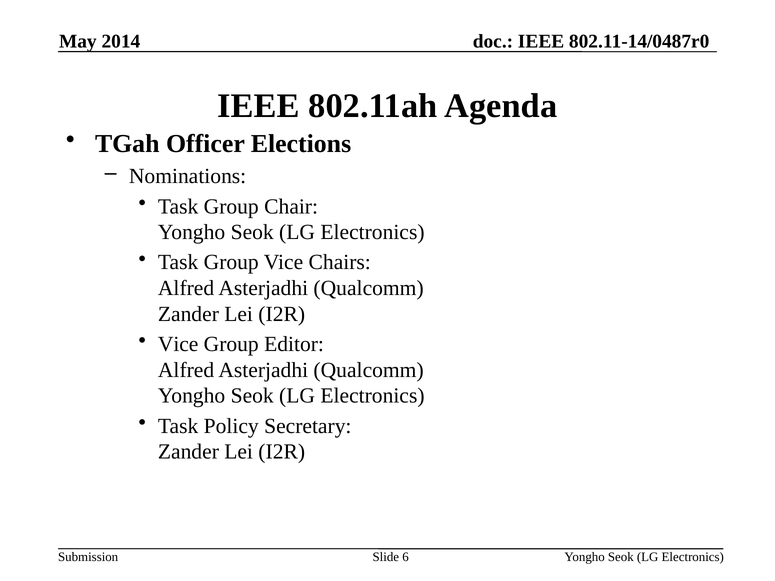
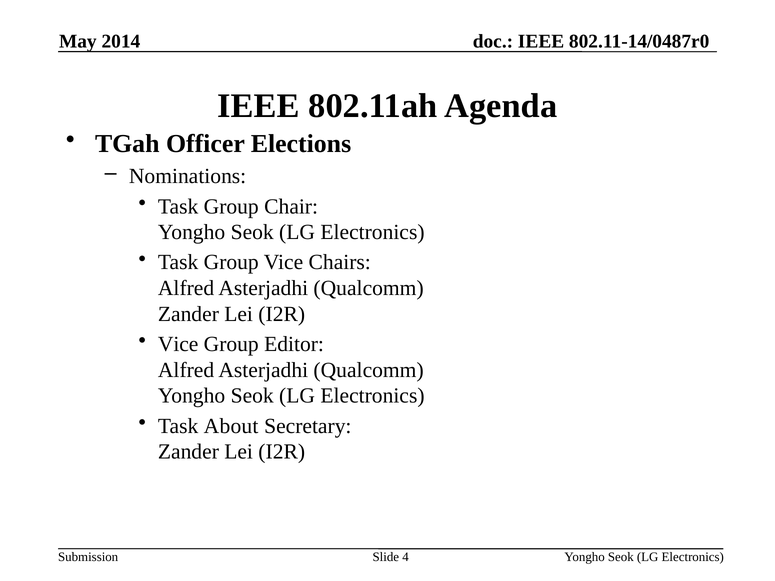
Policy: Policy -> About
6: 6 -> 4
